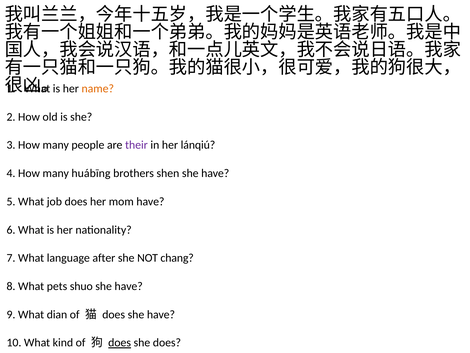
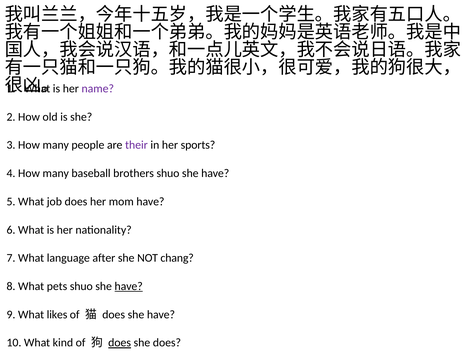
name colour: orange -> purple
lánqiú: lánqiú -> sports
huábīng: huábīng -> baseball
brothers shen: shen -> shuo
have at (129, 286) underline: none -> present
dian: dian -> likes
